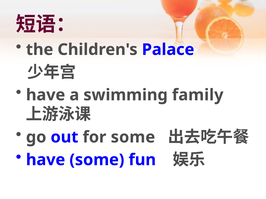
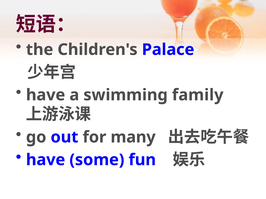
for some: some -> many
